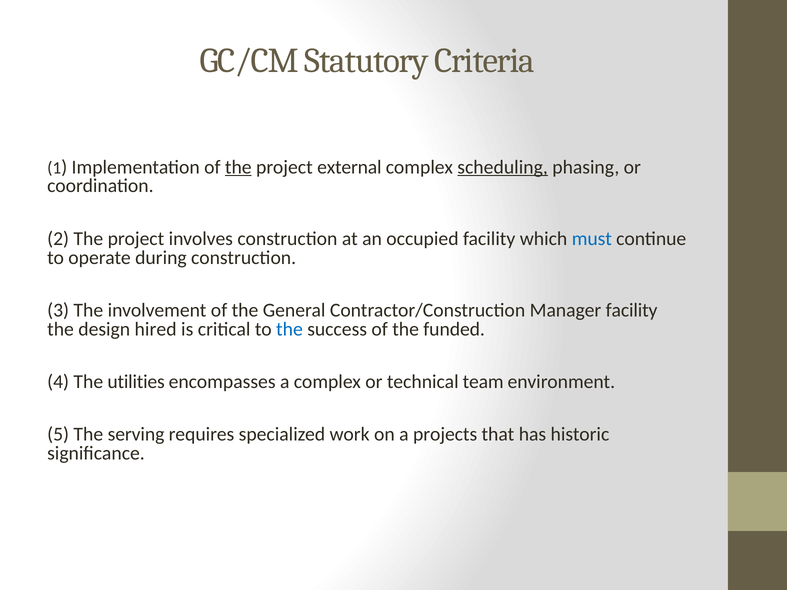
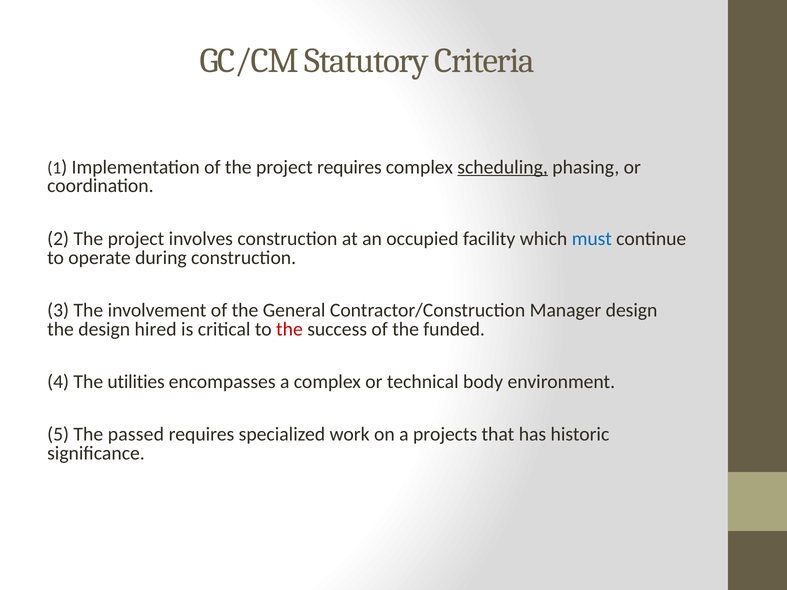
the at (238, 167) underline: present -> none
project external: external -> requires
Manager facility: facility -> design
the at (289, 329) colour: blue -> red
team: team -> body
serving: serving -> passed
